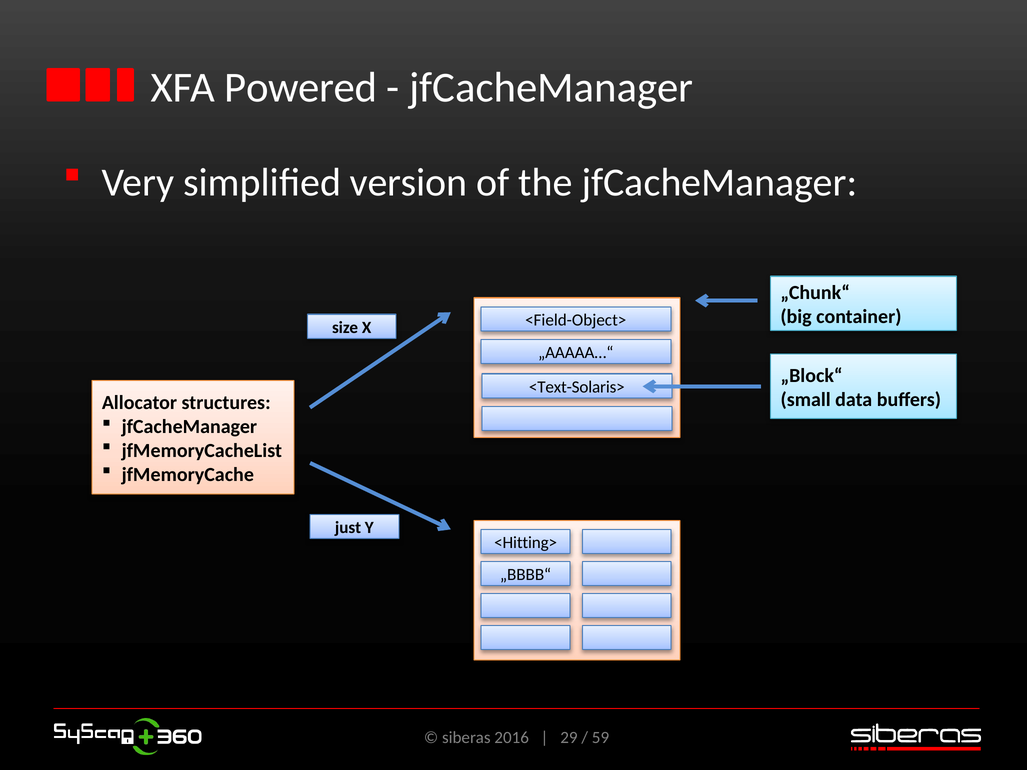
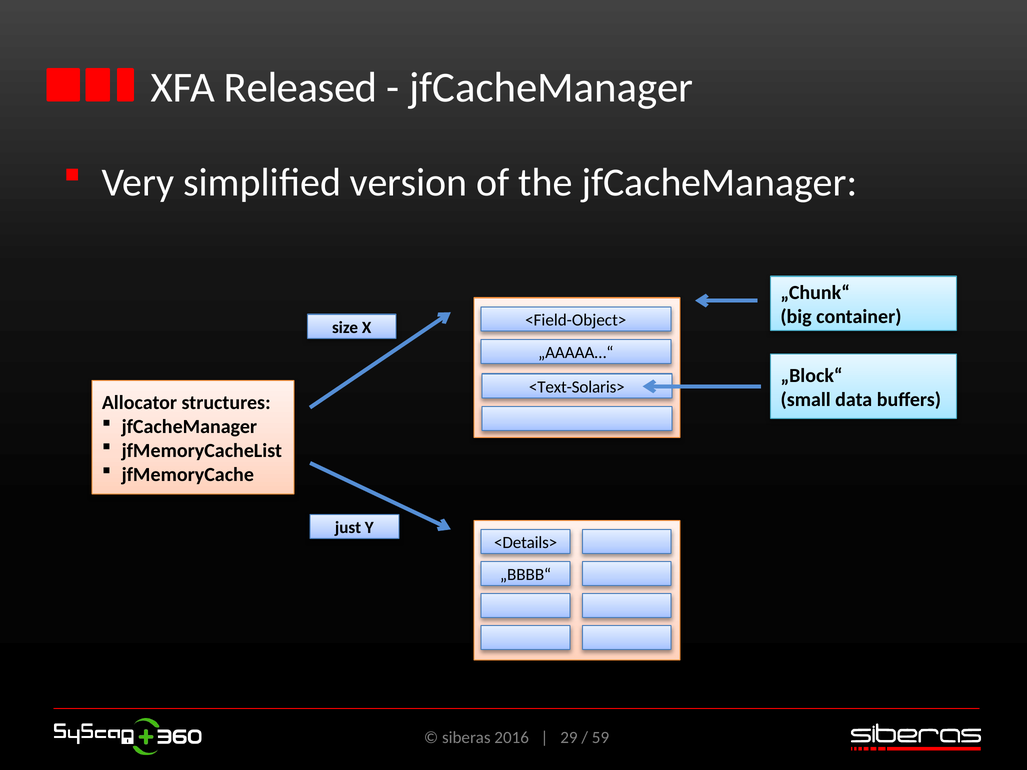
Powered: Powered -> Released
<Hitting>: <Hitting> -> <Details>
